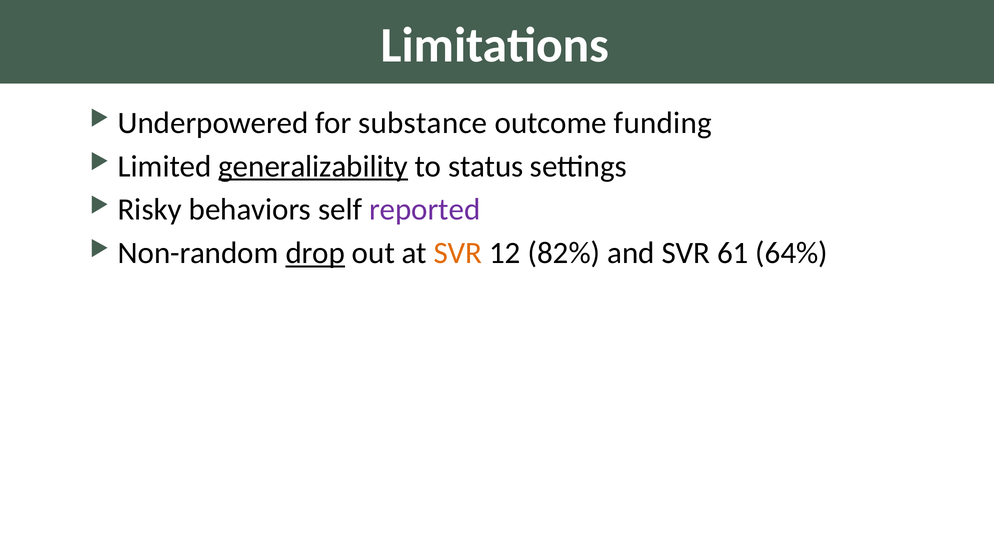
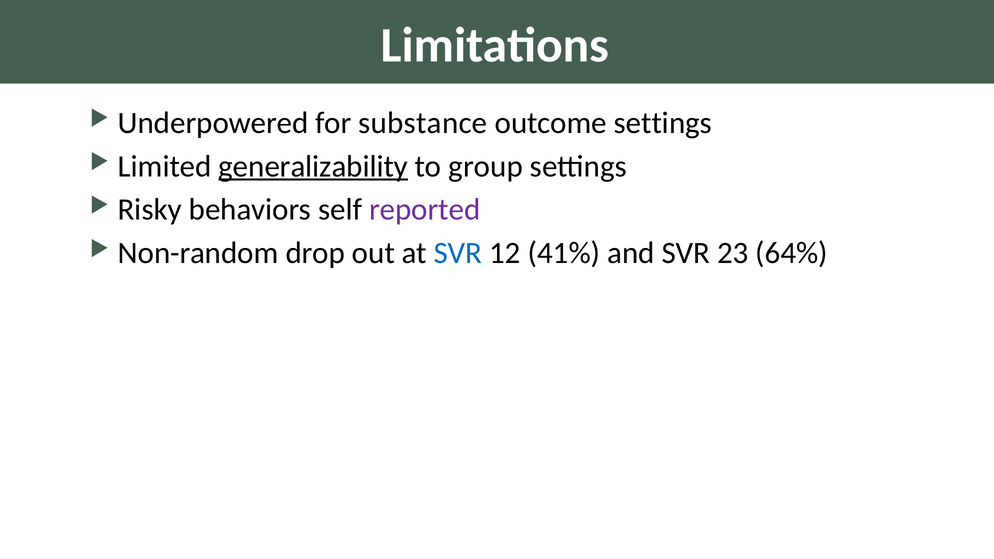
outcome funding: funding -> settings
status: status -> group
drop underline: present -> none
SVR at (458, 253) colour: orange -> blue
82%: 82% -> 41%
61: 61 -> 23
